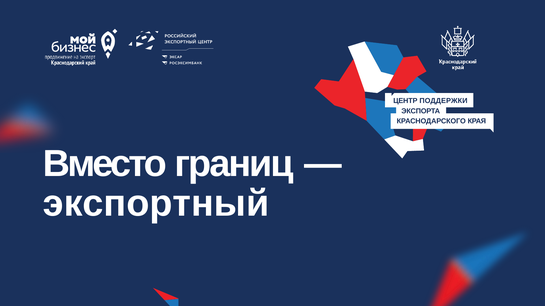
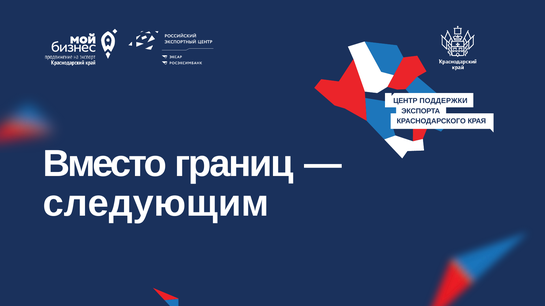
экспортный: экспортный -> следующим
